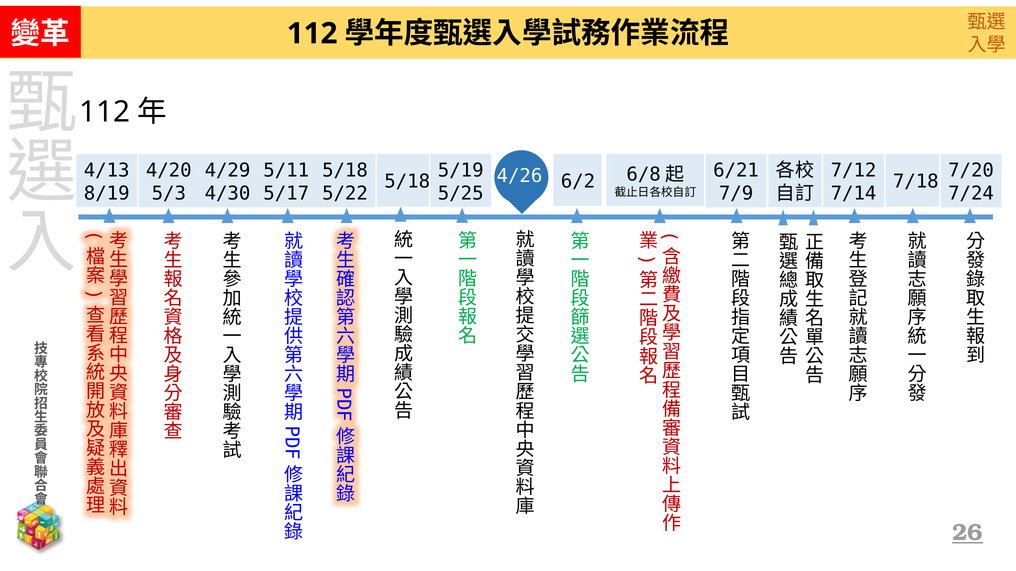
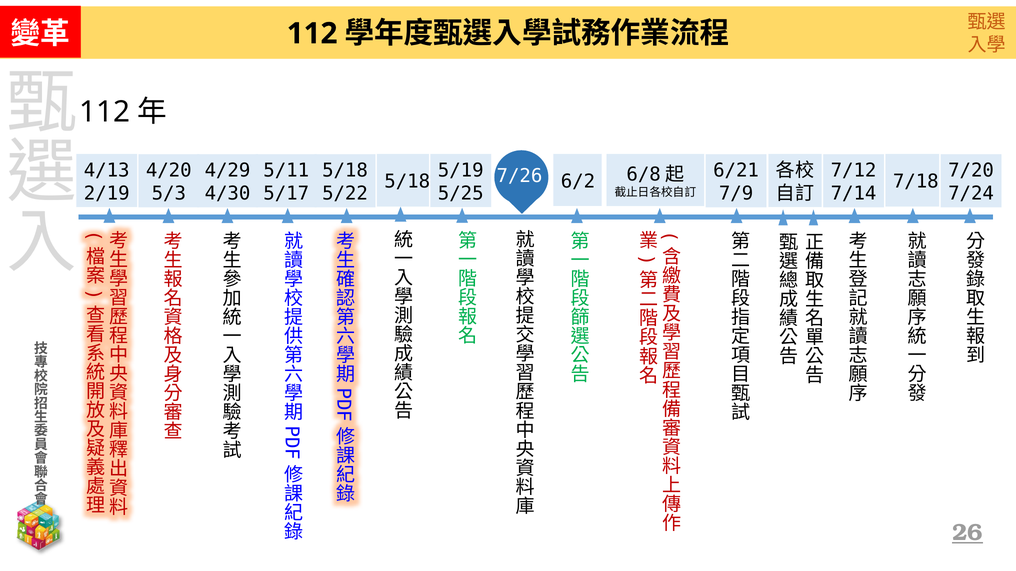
4/26: 4/26 -> 7/26
8/19: 8/19 -> 2/19
